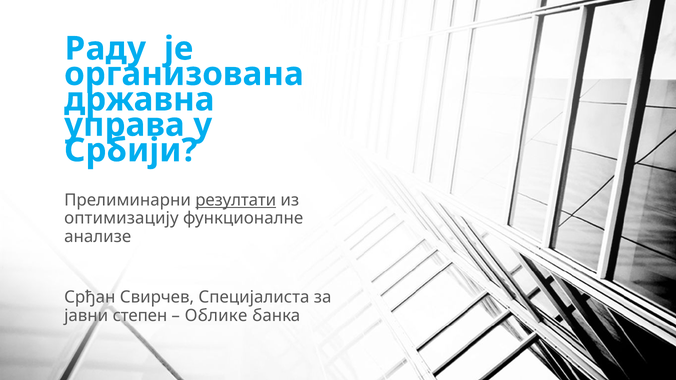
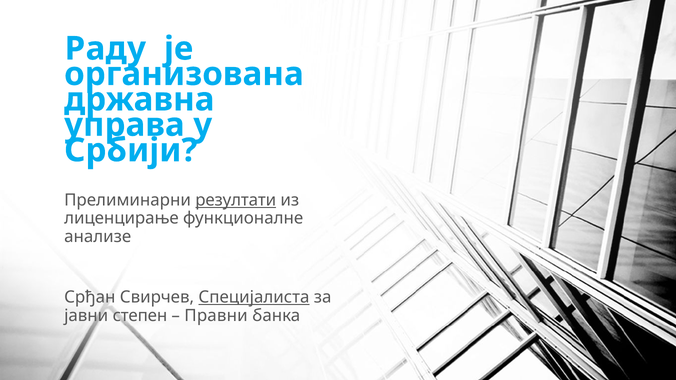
оптимизацију: оптимизацију -> лиценцирање
Специјалиста underline: none -> present
Облике: Облике -> Правни
